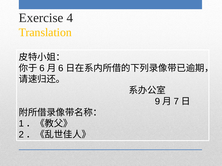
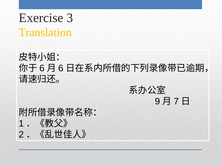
4: 4 -> 3
